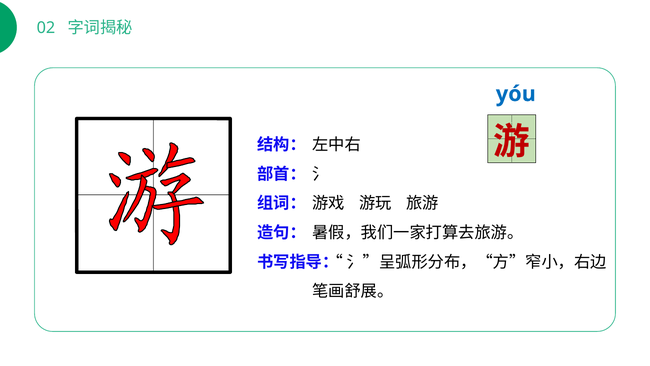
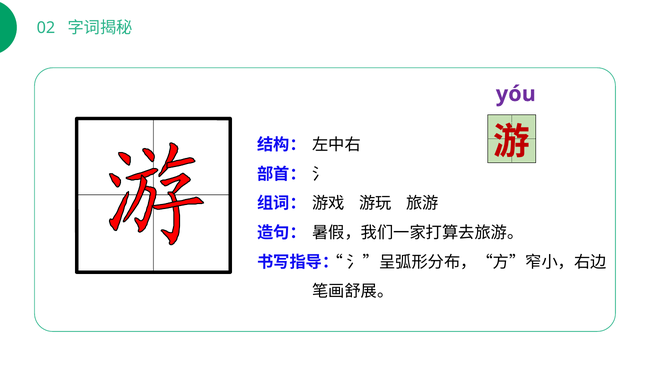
yóu colour: blue -> purple
